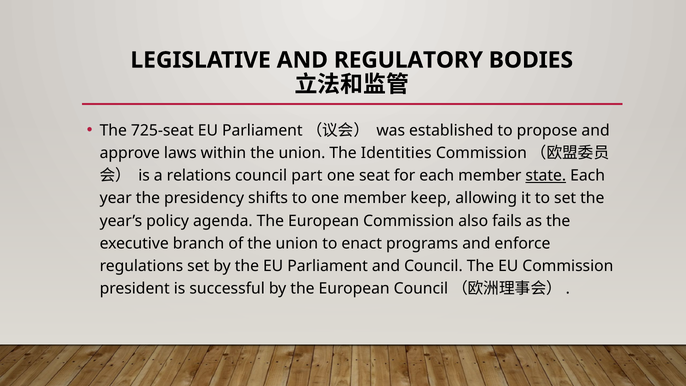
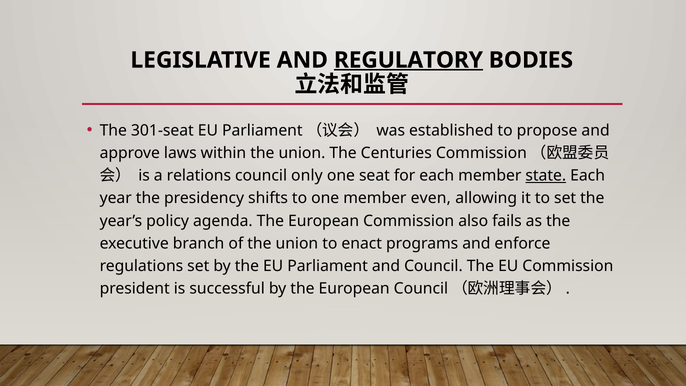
REGULATORY underline: none -> present
725-seat: 725-seat -> 301-seat
Identities: Identities -> Centuries
part: part -> only
keep: keep -> even
